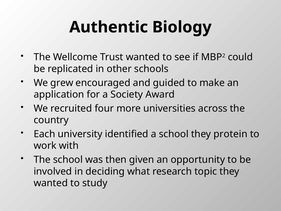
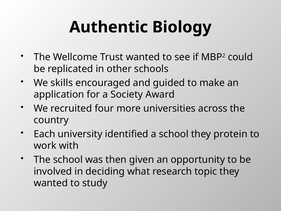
grew: grew -> skills
